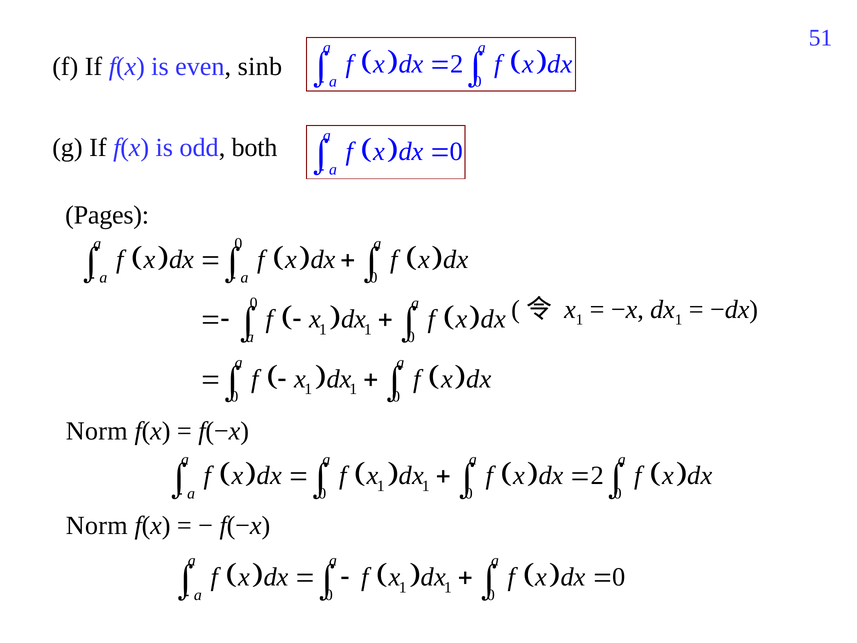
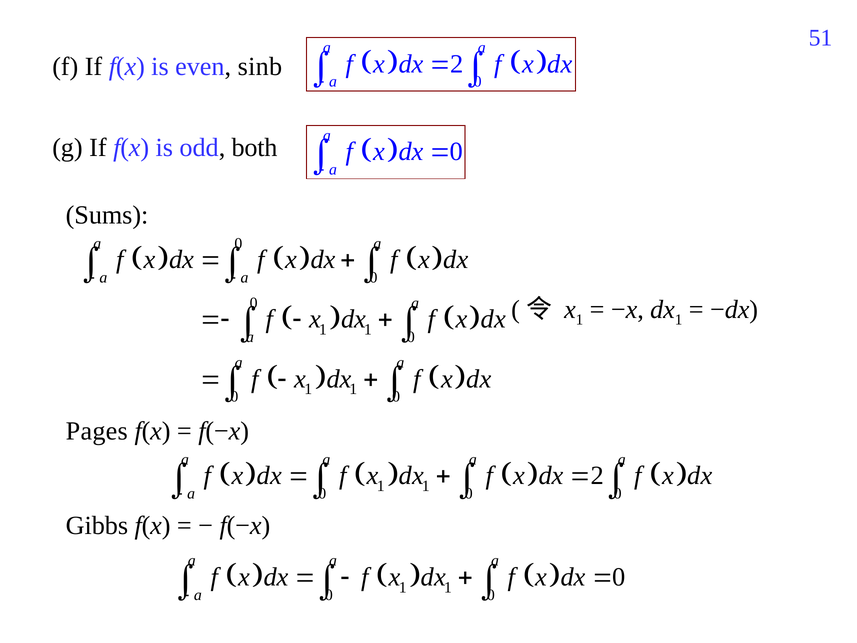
Pages: Pages -> Sums
Norm at (97, 431): Norm -> Pages
Norm at (97, 525): Norm -> Gibbs
